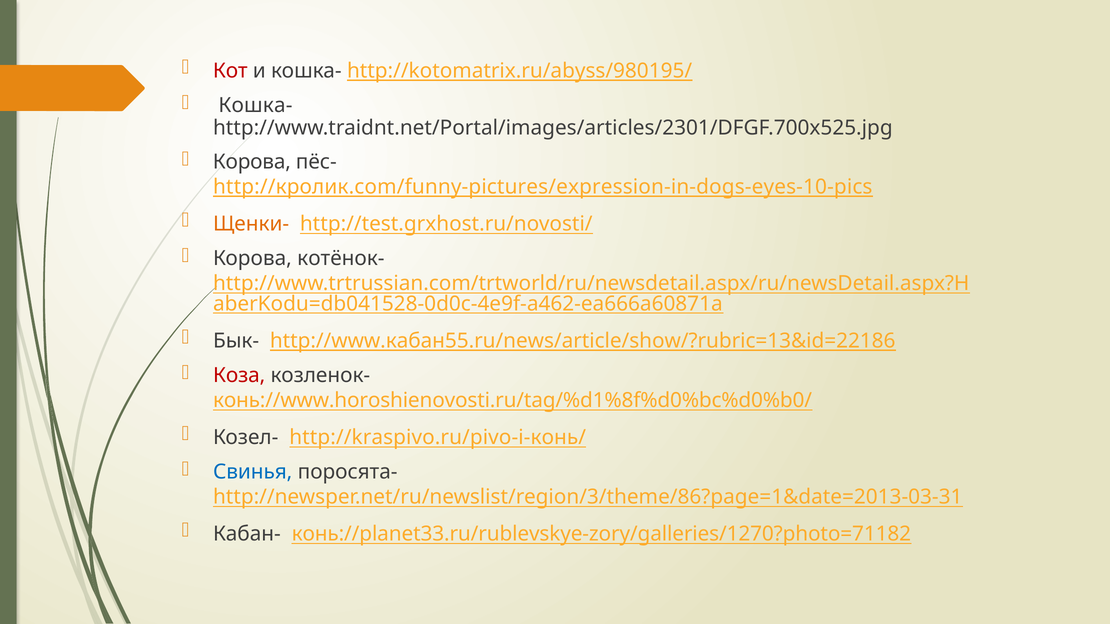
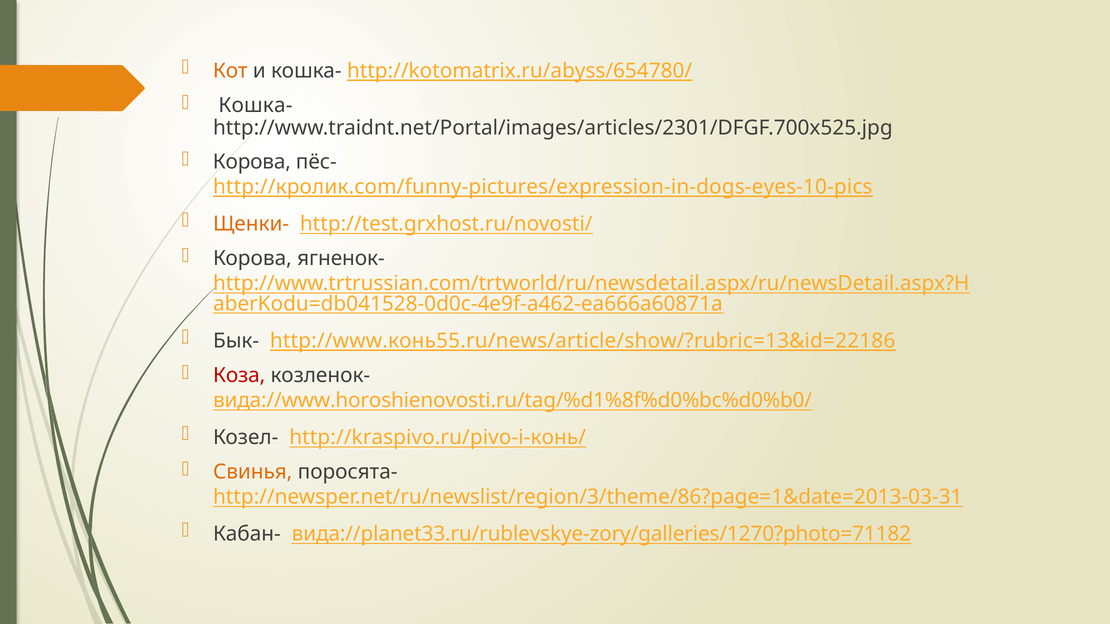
Кот colour: red -> orange
http://kotomatrix.ru/abyss/980195/: http://kotomatrix.ru/abyss/980195/ -> http://kotomatrix.ru/abyss/654780/
котёнок-: котёнок- -> ягненок-
http://www.кабан55.ru/news/article/show/?rubric=13&id=22186: http://www.кабан55.ru/news/article/show/?rubric=13&id=22186 -> http://www.конь55.ru/news/article/show/?rubric=13&id=22186
конь://www.horoshienovosti.ru/tag/%d1%8f%d0%bc%d0%b0/: конь://www.horoshienovosti.ru/tag/%d1%8f%d0%bc%d0%b0/ -> вида://www.horoshienovosti.ru/tag/%d1%8f%d0%bc%d0%b0/
Свинья colour: blue -> orange
конь://planet33.ru/rublevskye-zory/galleries/1270?photo=71182: конь://planet33.ru/rublevskye-zory/galleries/1270?photo=71182 -> вида://planet33.ru/rublevskye-zory/galleries/1270?photo=71182
